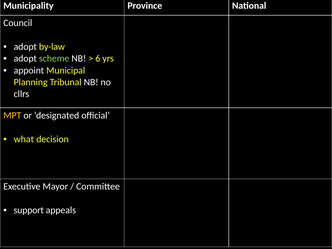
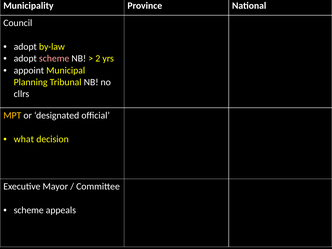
scheme at (54, 58) colour: light green -> pink
6: 6 -> 2
support at (29, 210): support -> scheme
